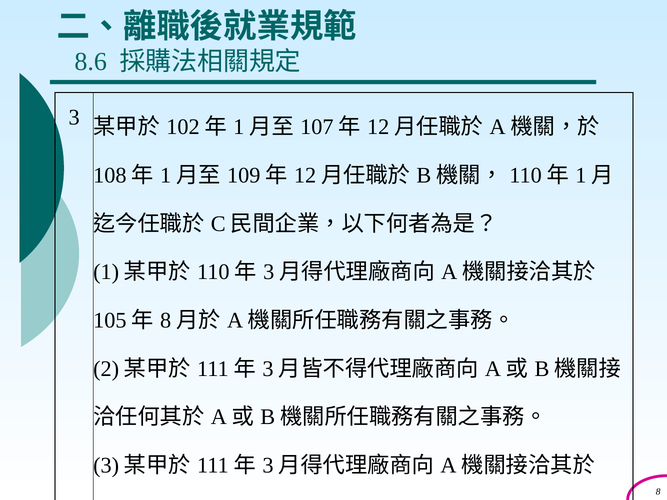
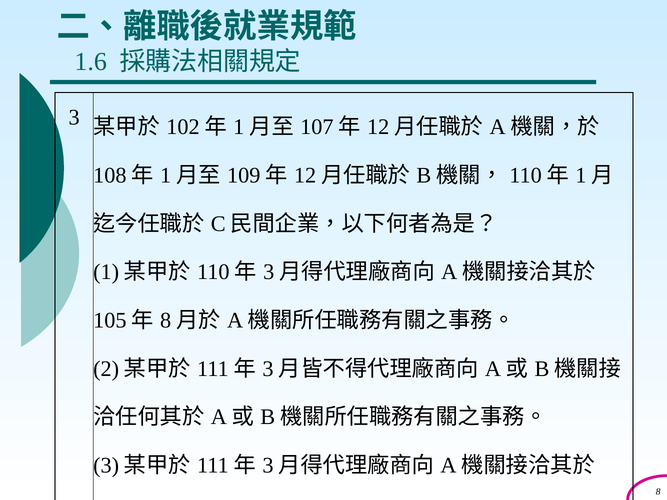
8.6: 8.6 -> 1.6
